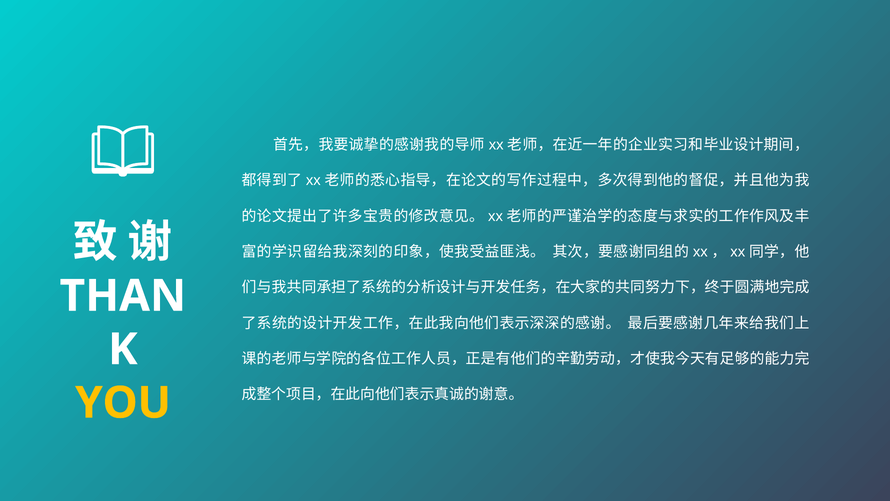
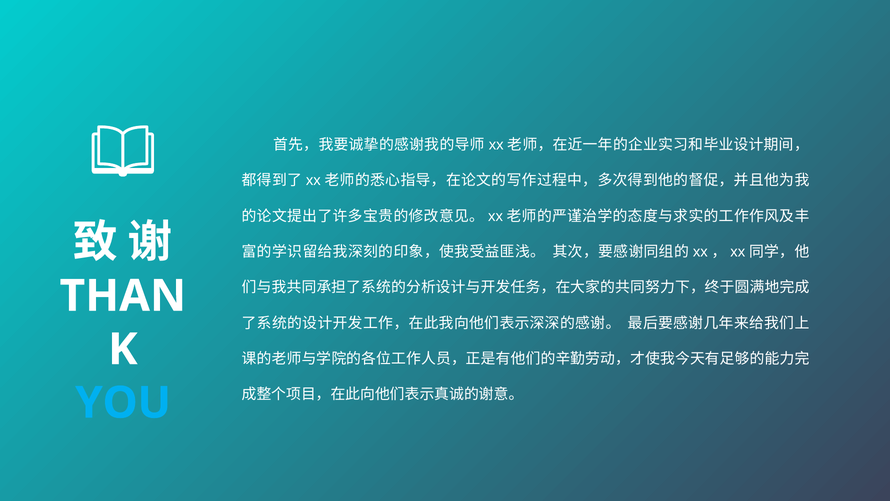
YOU colour: yellow -> light blue
